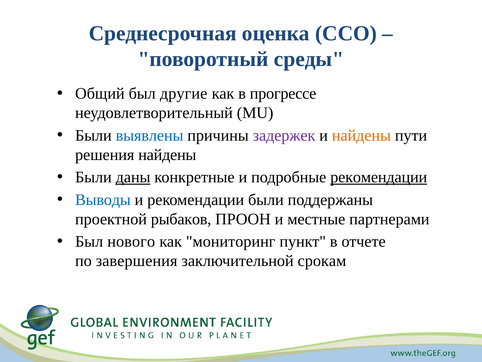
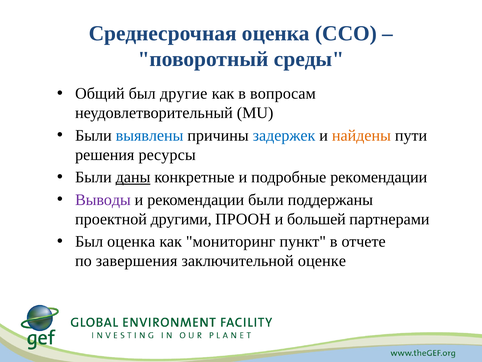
прогрессе: прогрессе -> вопросам
задержек colour: purple -> blue
решения найдены: найдены -> ресурсы
рекомендации at (379, 177) underline: present -> none
Выводы colour: blue -> purple
рыбаков: рыбаков -> другими
местные: местные -> большей
Был нового: нового -> оценка
срокам: срокам -> оценке
